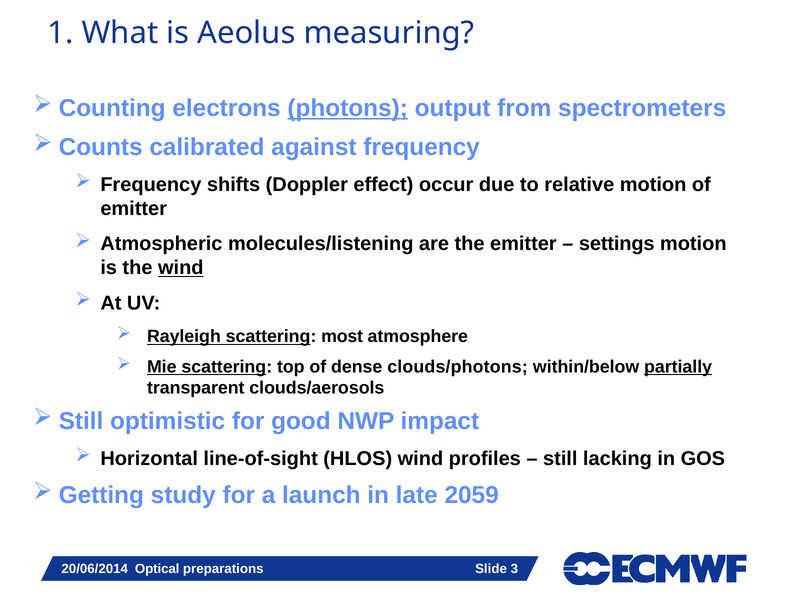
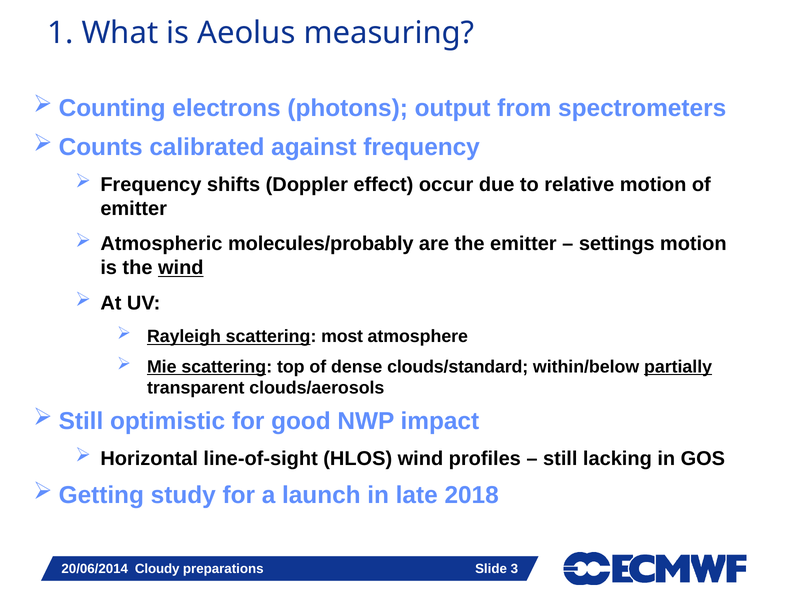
photons underline: present -> none
molecules/listening: molecules/listening -> molecules/probably
clouds/photons: clouds/photons -> clouds/standard
2059: 2059 -> 2018
Optical: Optical -> Cloudy
